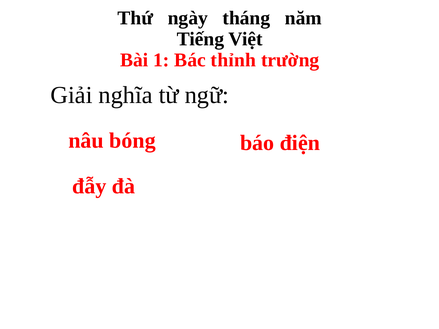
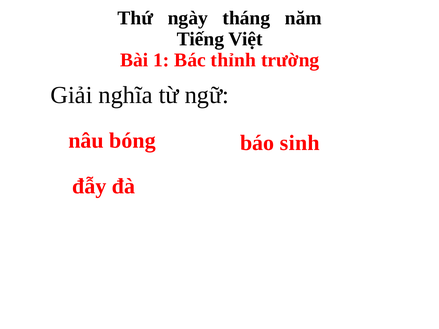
điện: điện -> sinh
